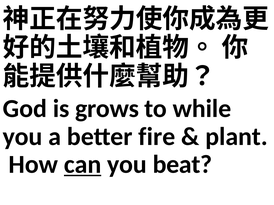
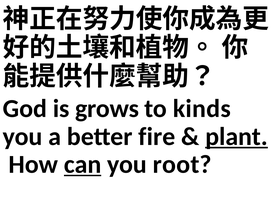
while: while -> kinds
plant underline: none -> present
beat: beat -> root
